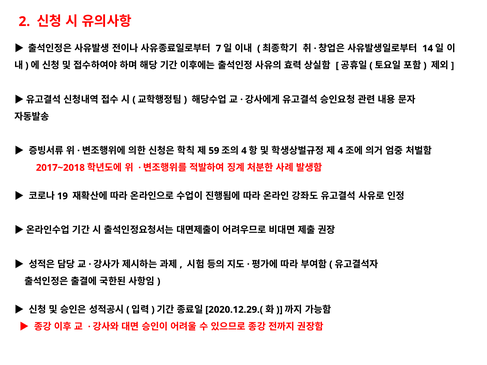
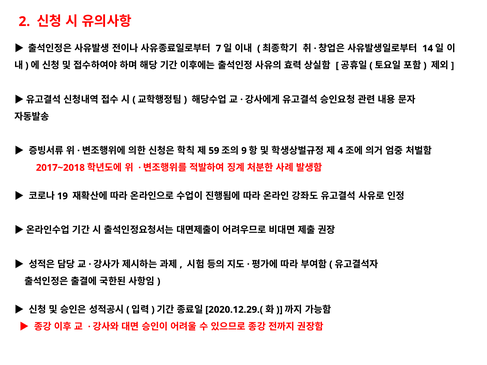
4 at (244, 151): 4 -> 9
